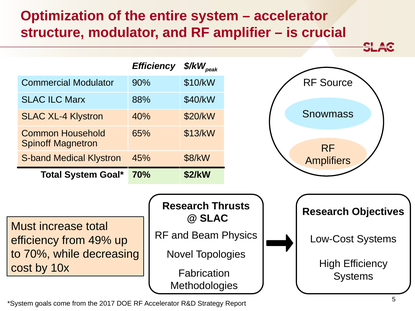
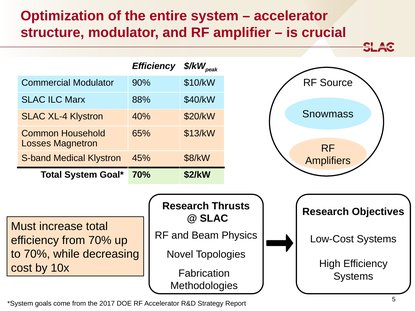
Spinoff: Spinoff -> Losses
from 49%: 49% -> 70%
